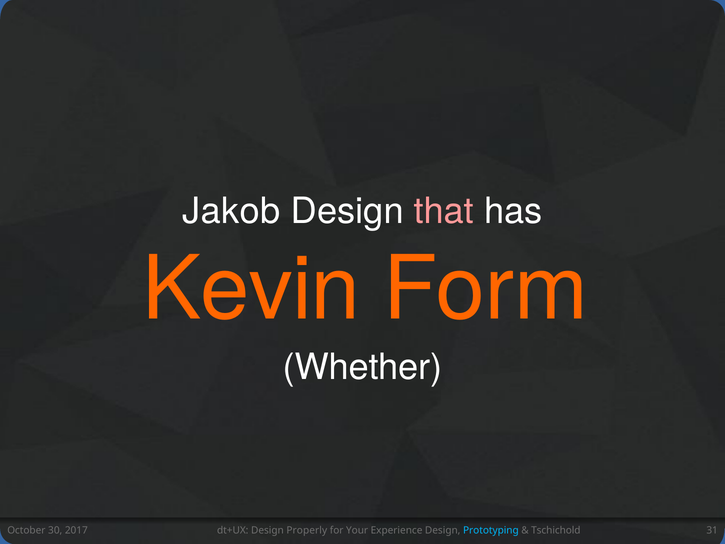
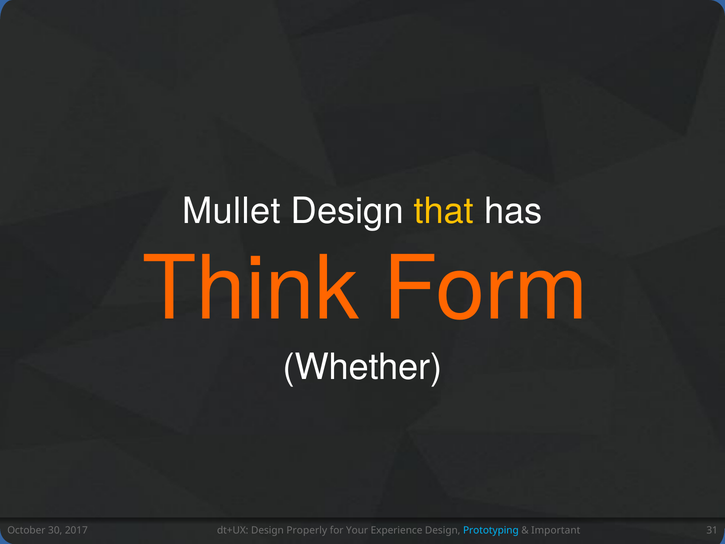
Jakob: Jakob -> Mullet
that colour: pink -> yellow
Kevin: Kevin -> Think
Tschichold: Tschichold -> Important
